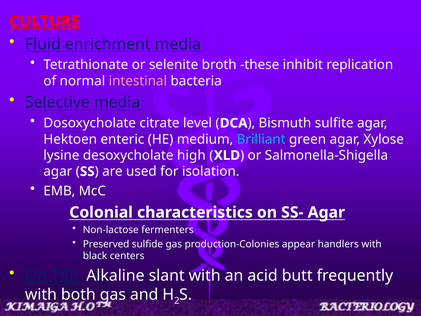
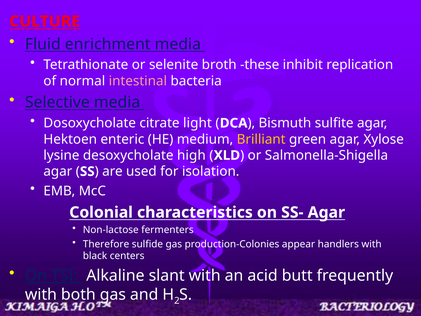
level: level -> light
Brilliant colour: light blue -> yellow
Preserved: Preserved -> Therefore
